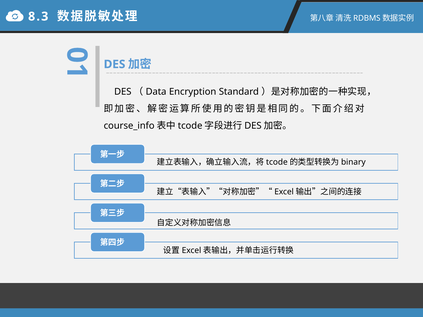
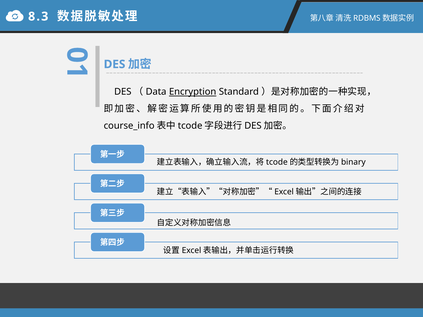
Encryption underline: none -> present
